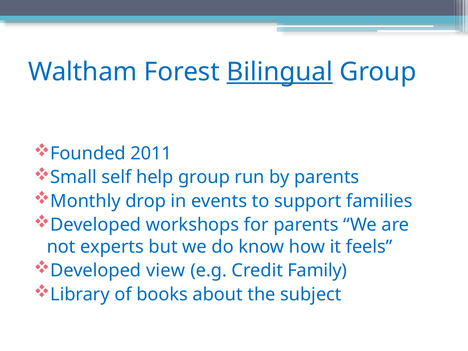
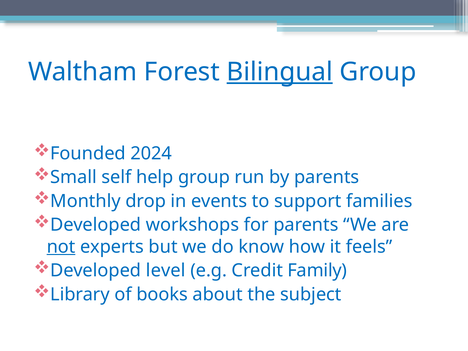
2011: 2011 -> 2024
not underline: none -> present
view: view -> level
